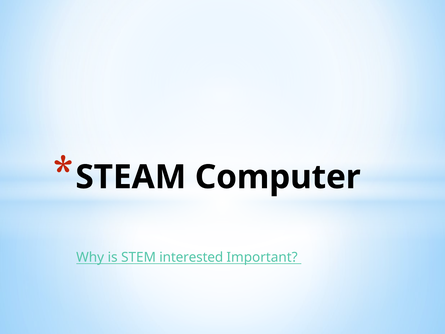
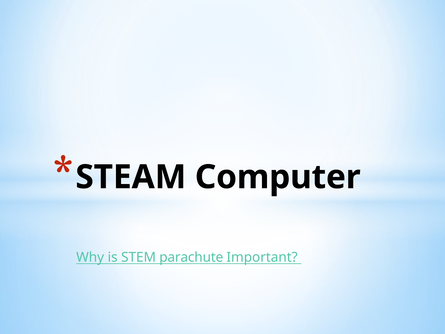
interested: interested -> parachute
